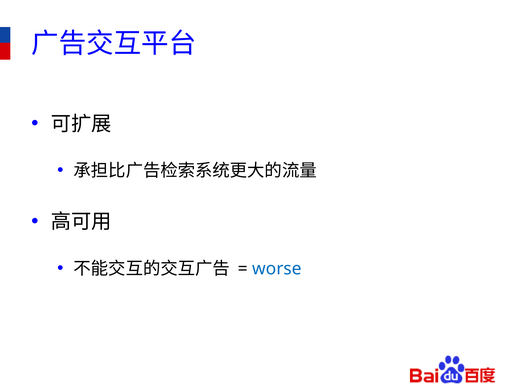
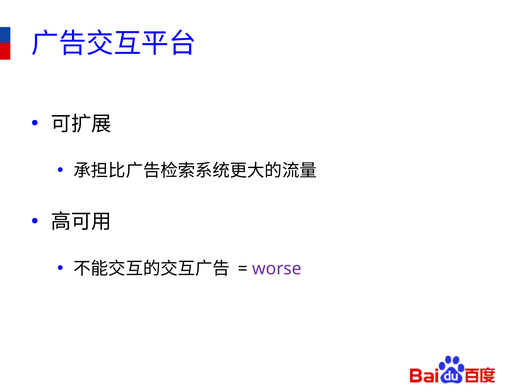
worse colour: blue -> purple
